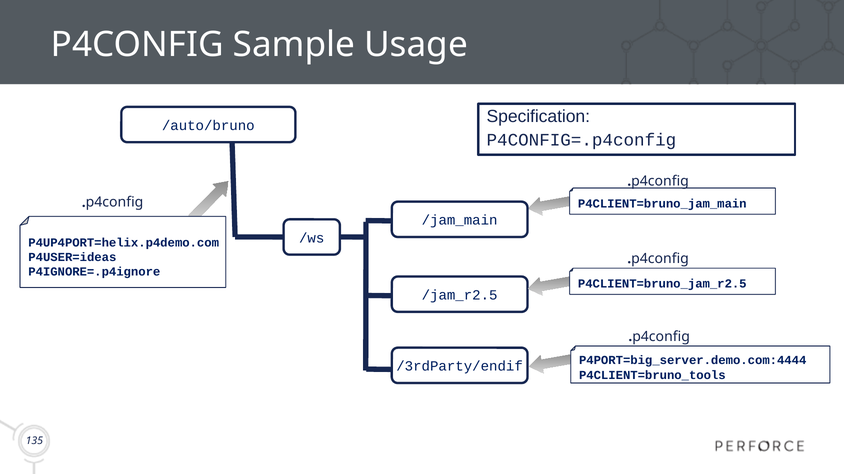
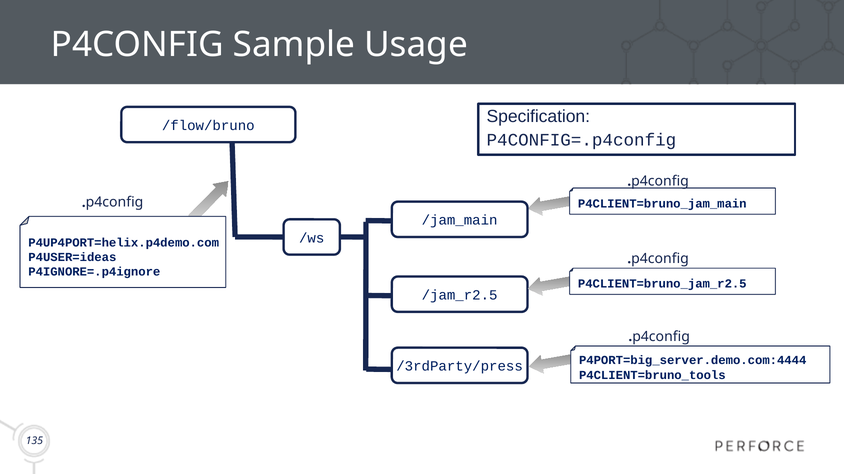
/auto/bruno: /auto/bruno -> /flow/bruno
/3rdParty/endif: /3rdParty/endif -> /3rdParty/press
